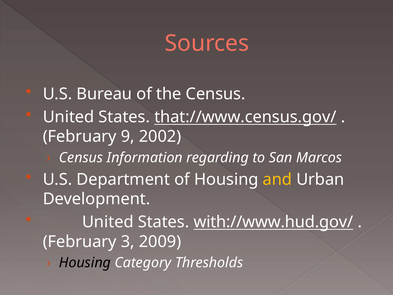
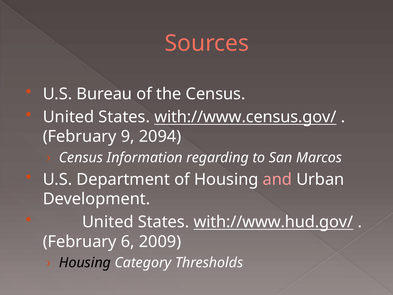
that://www.census.gov/: that://www.census.gov/ -> with://www.census.gov/
2002: 2002 -> 2094
and colour: yellow -> pink
3: 3 -> 6
